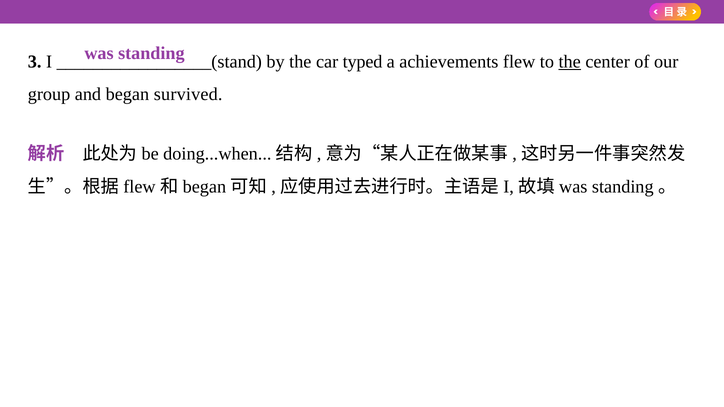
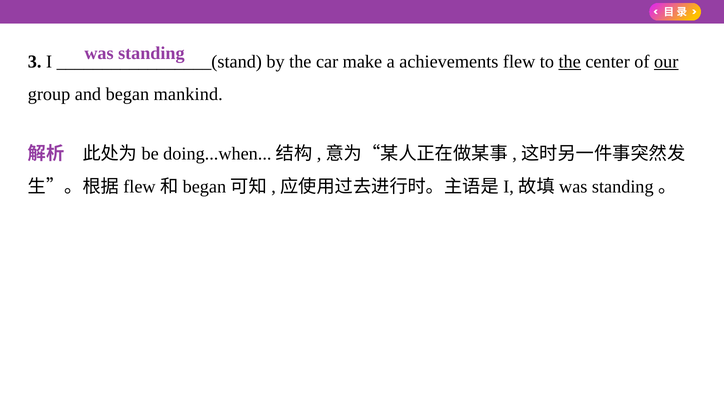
typed: typed -> make
our underline: none -> present
survived: survived -> mankind
